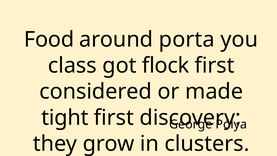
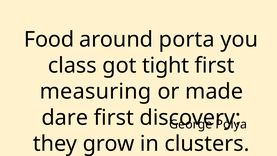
flock: flock -> tight
considered: considered -> measuring
tight: tight -> dare
